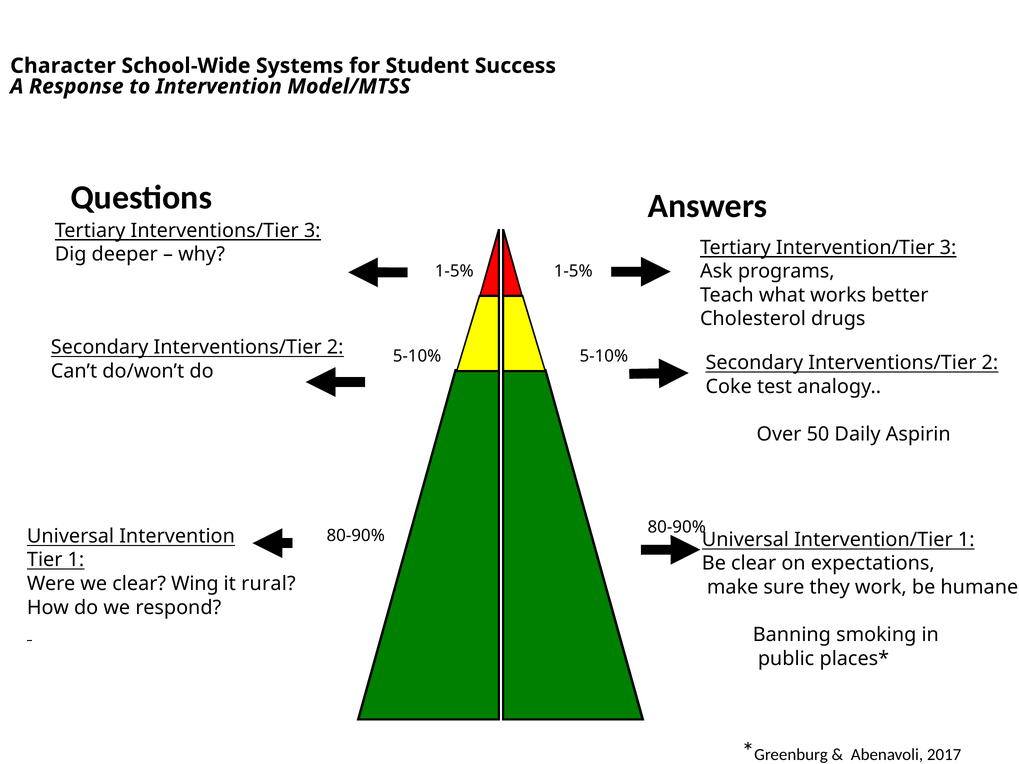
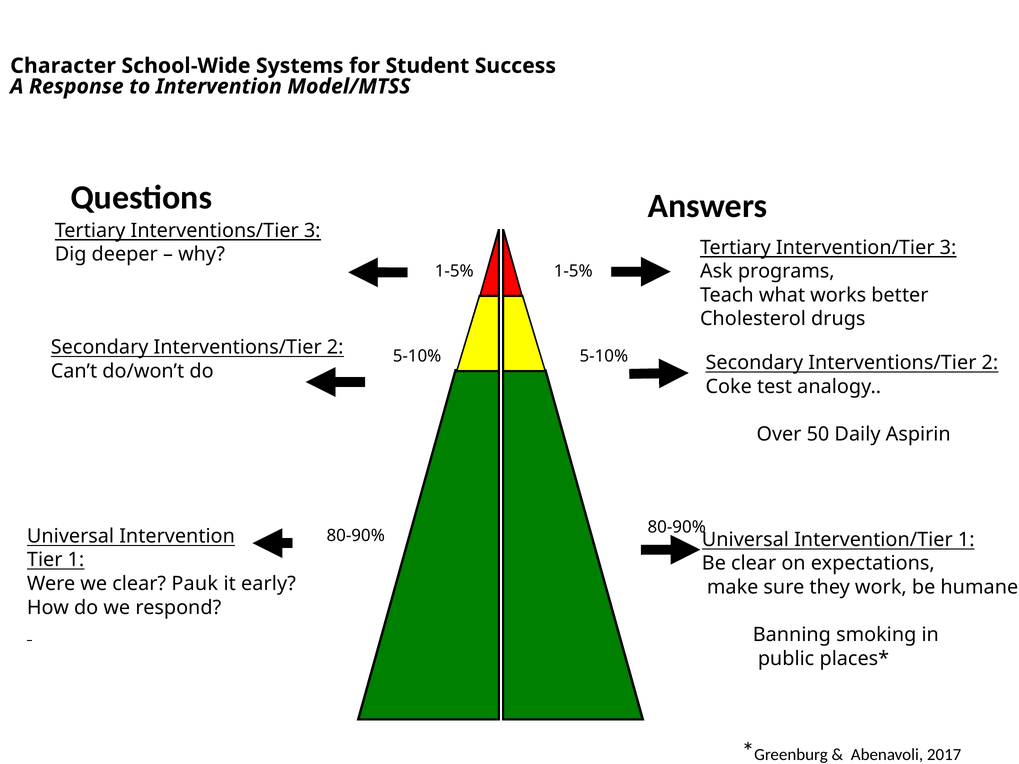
Wing: Wing -> Pauk
rural: rural -> early
